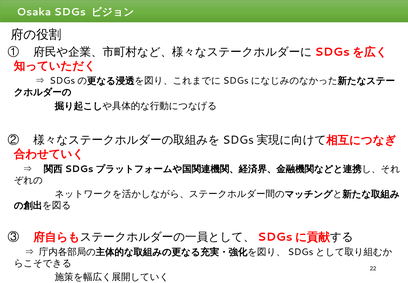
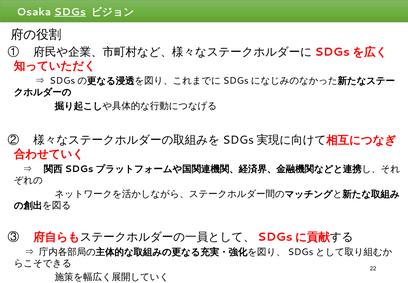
SDGs underline: none -> present
